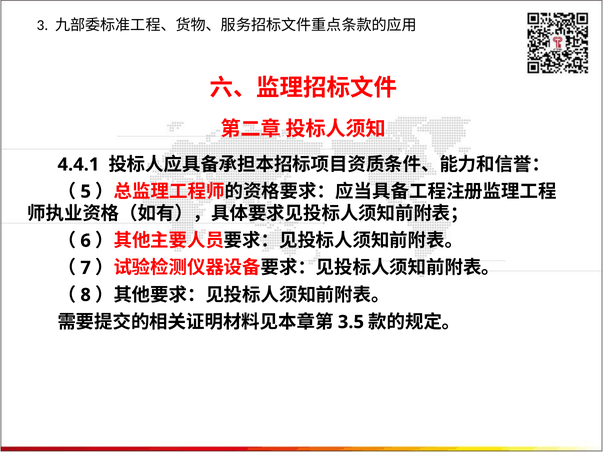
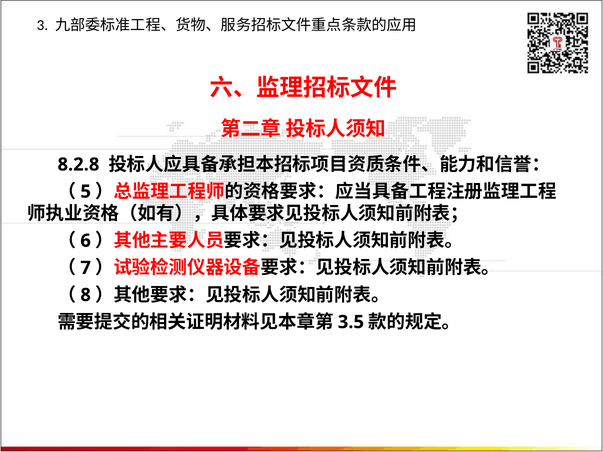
4.4.1: 4.4.1 -> 8.2.8
